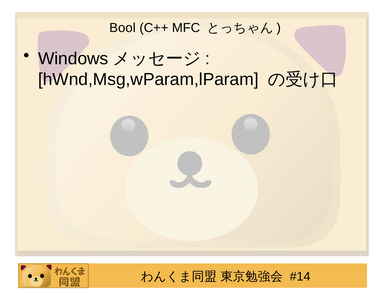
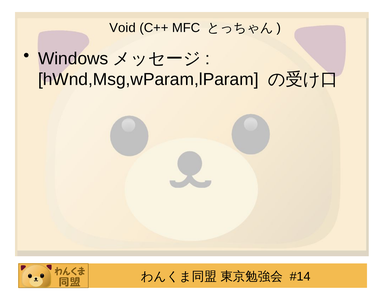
Bool: Bool -> Void
